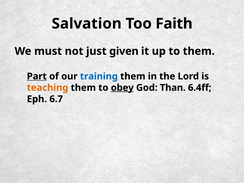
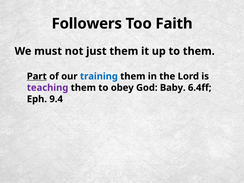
Salvation: Salvation -> Followers
just given: given -> them
teaching colour: orange -> purple
obey underline: present -> none
Than: Than -> Baby
6.7: 6.7 -> 9.4
